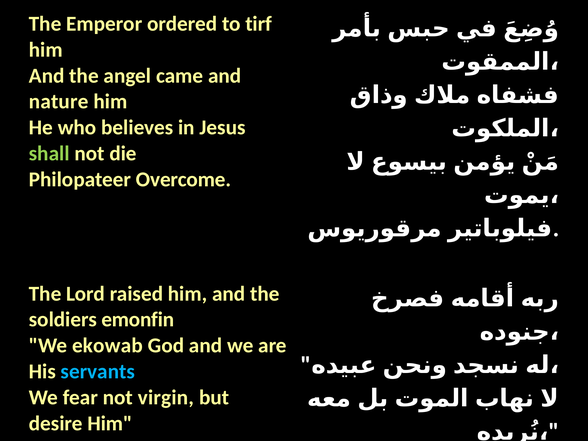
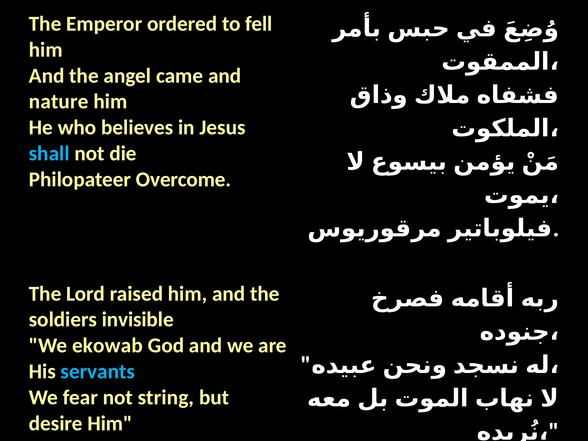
tirf: tirf -> fell
shall colour: light green -> light blue
emonfin: emonfin -> invisible
virgin: virgin -> string
